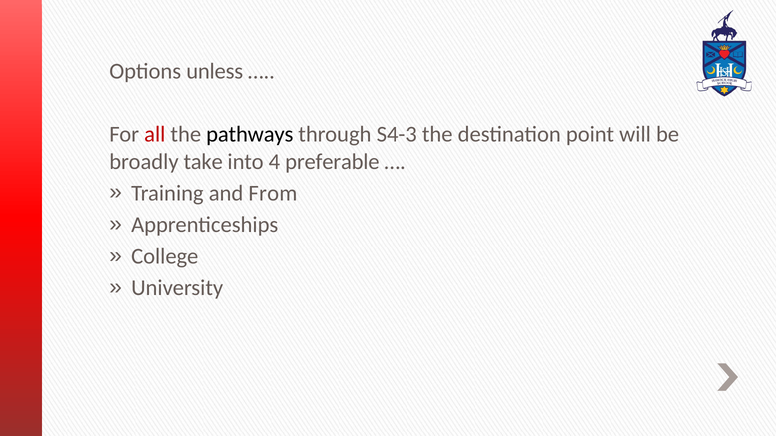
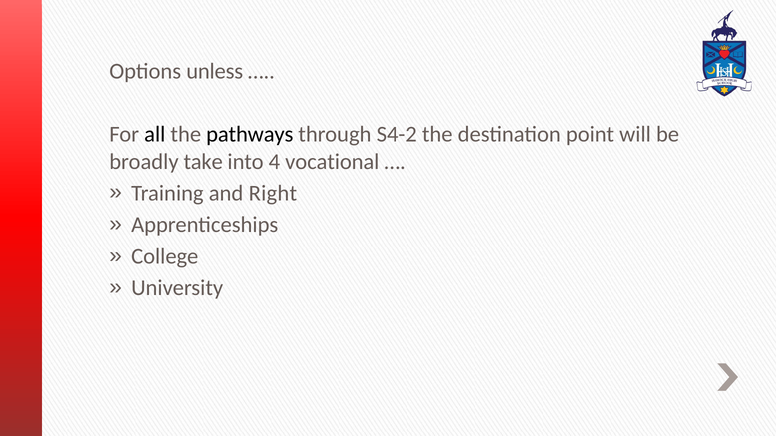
all colour: red -> black
S4-3: S4-3 -> S4-2
preferable: preferable -> vocational
From: From -> Right
